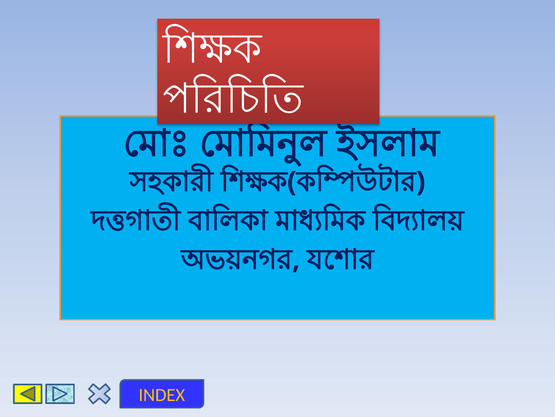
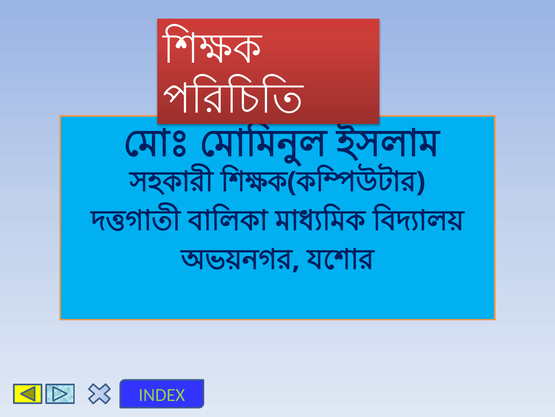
INDEX colour: yellow -> light green
